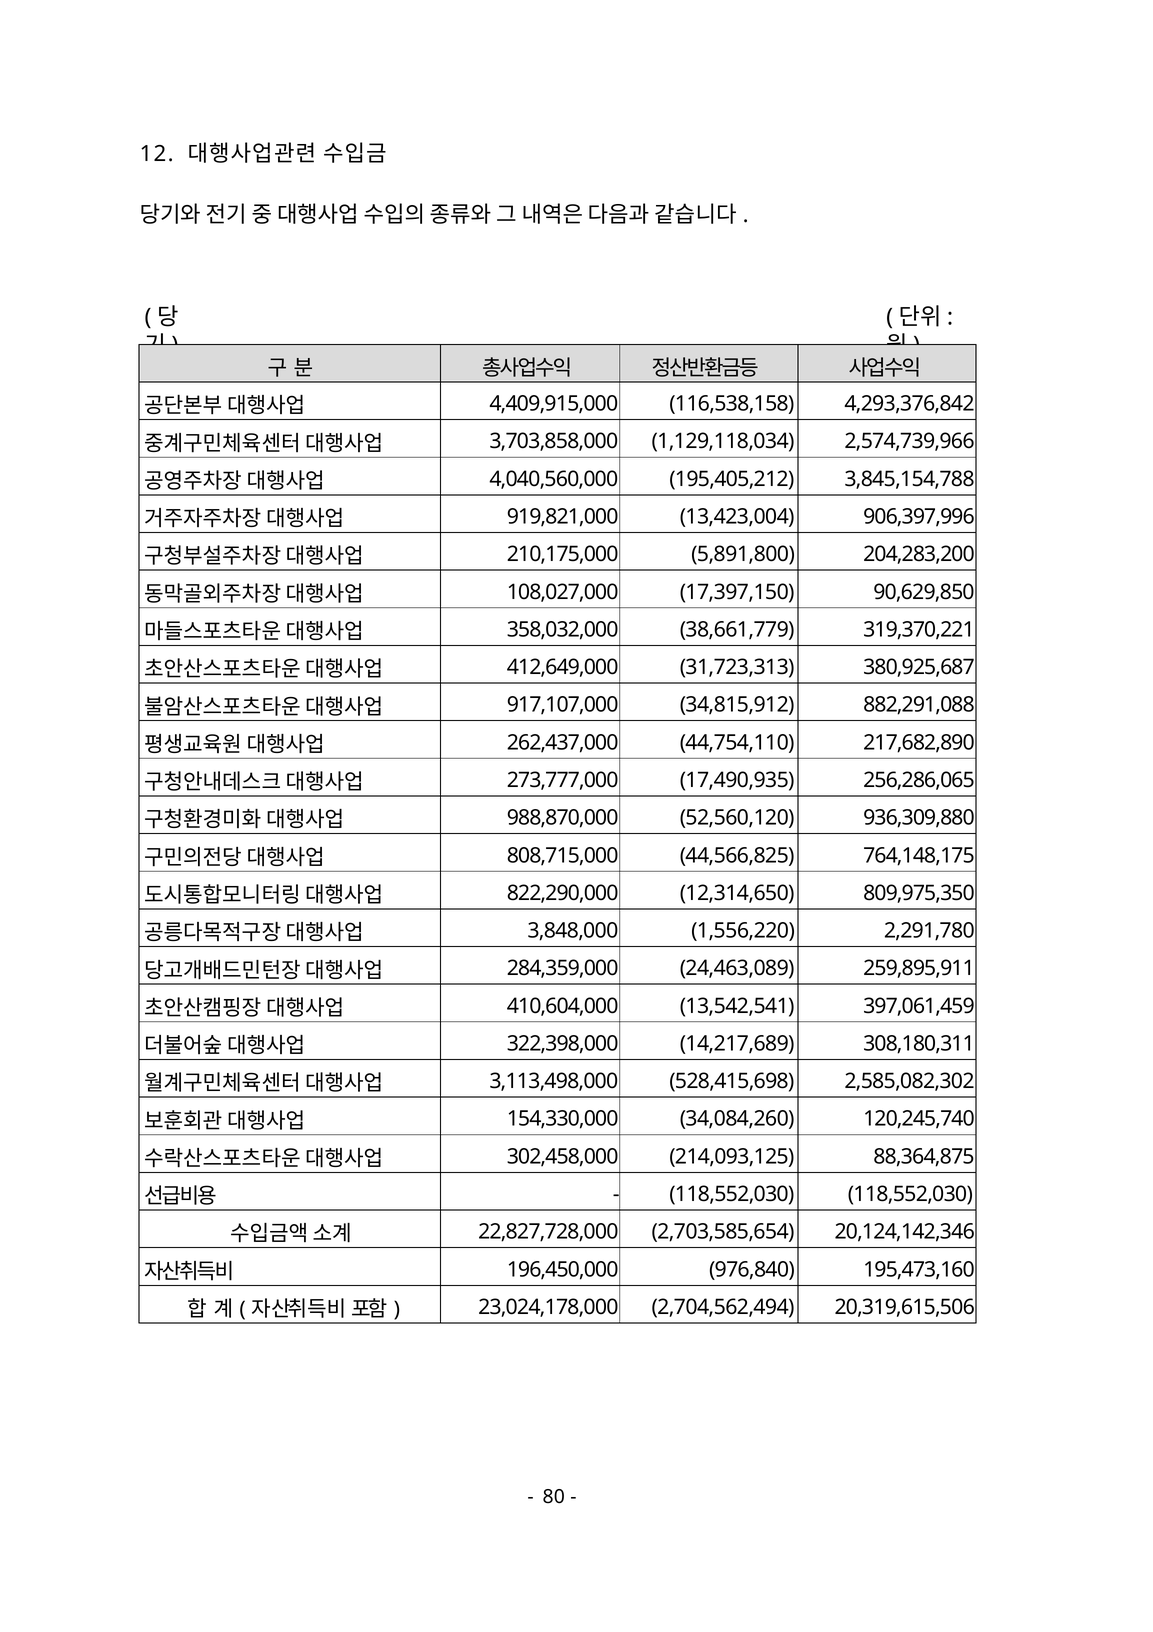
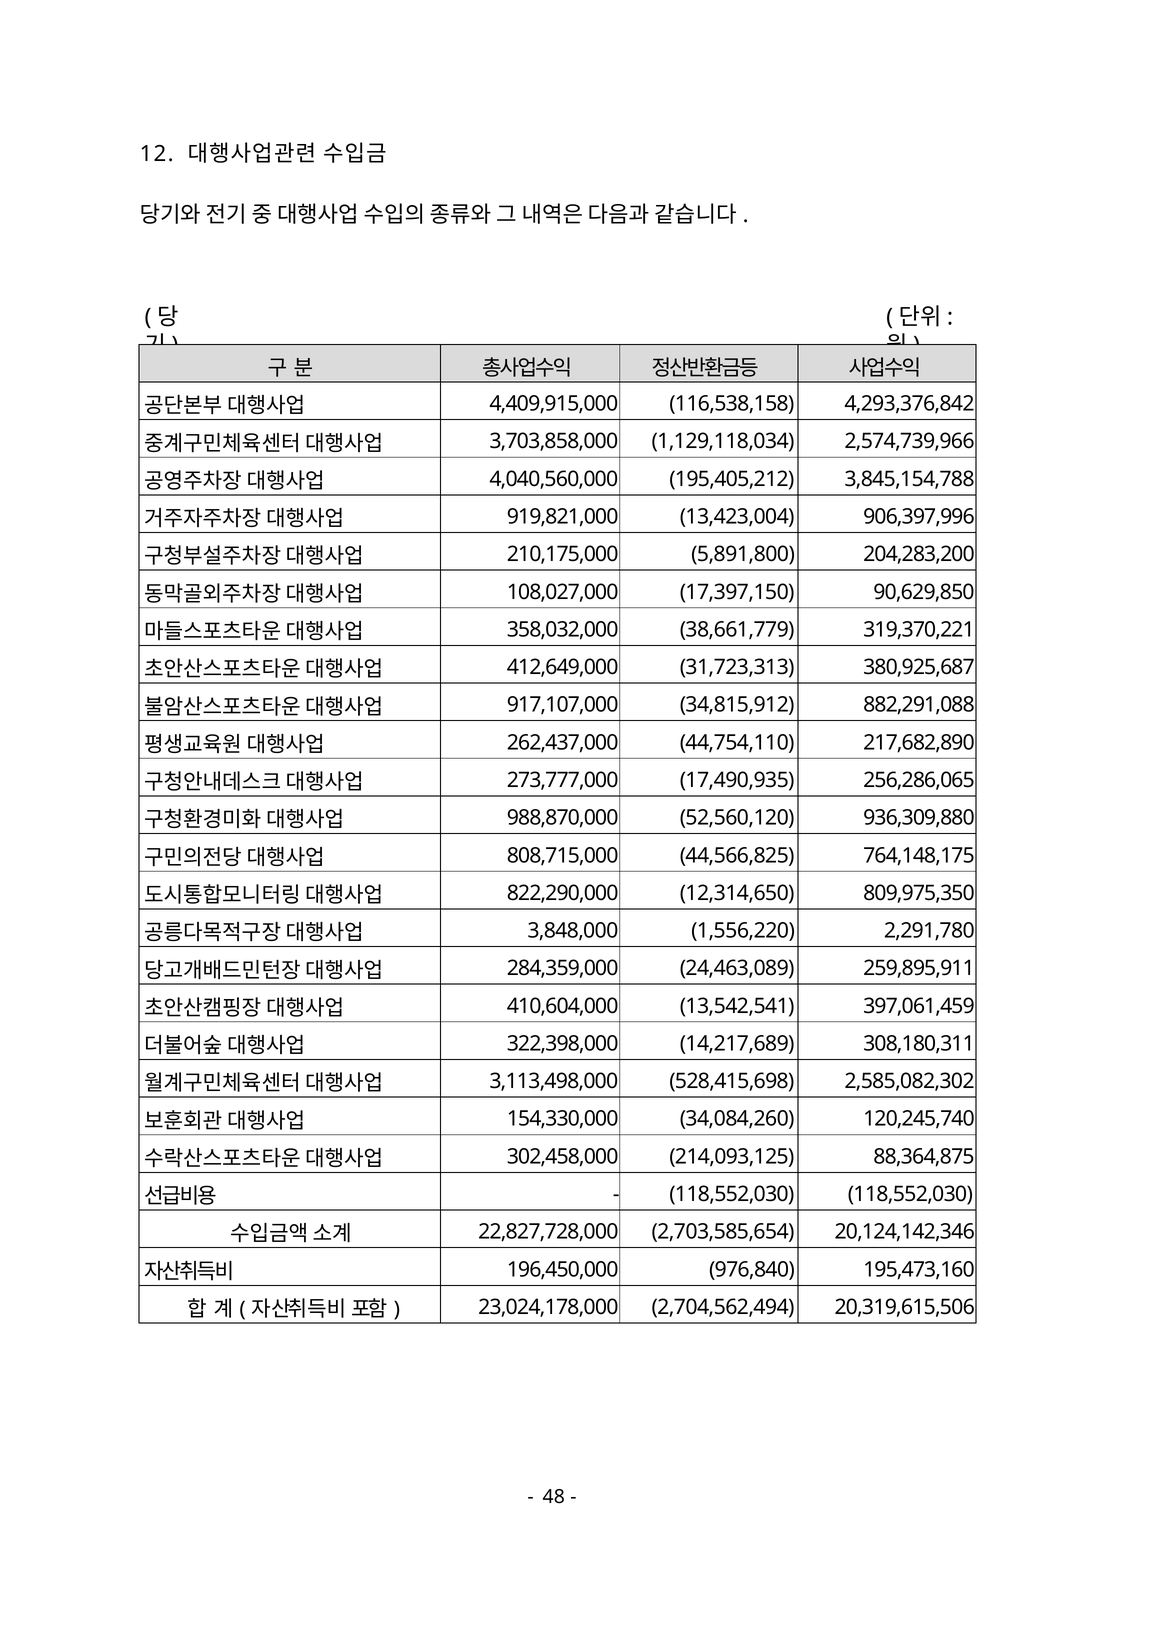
80: 80 -> 48
